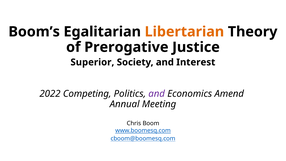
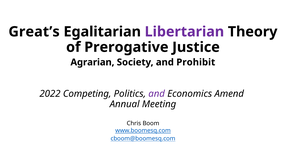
Boom’s: Boom’s -> Great’s
Libertarian colour: orange -> purple
Superior: Superior -> Agrarian
Interest: Interest -> Prohibit
